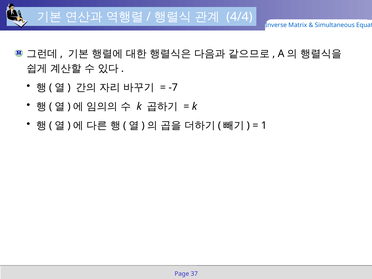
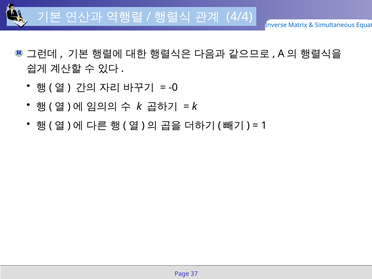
-7: -7 -> -0
